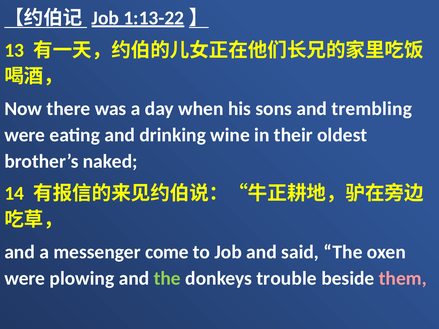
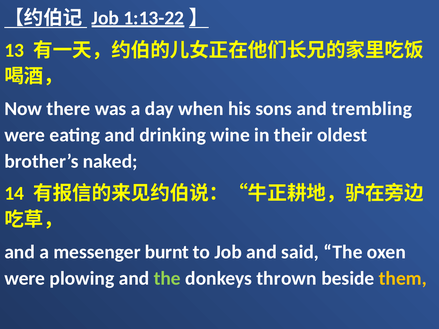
come: come -> burnt
trouble: trouble -> thrown
them colour: pink -> yellow
